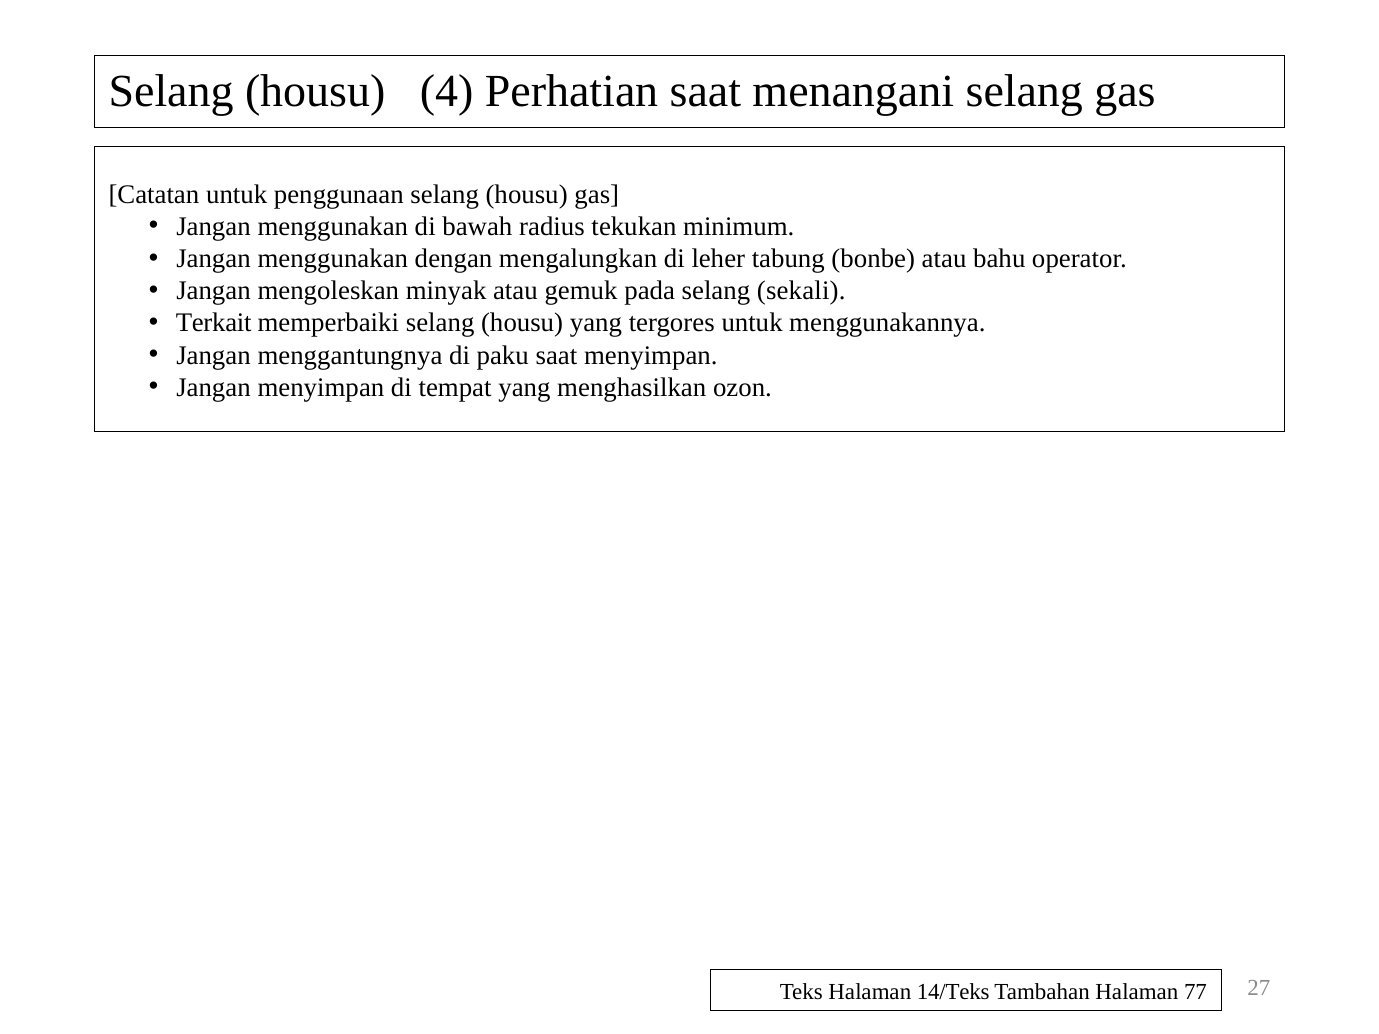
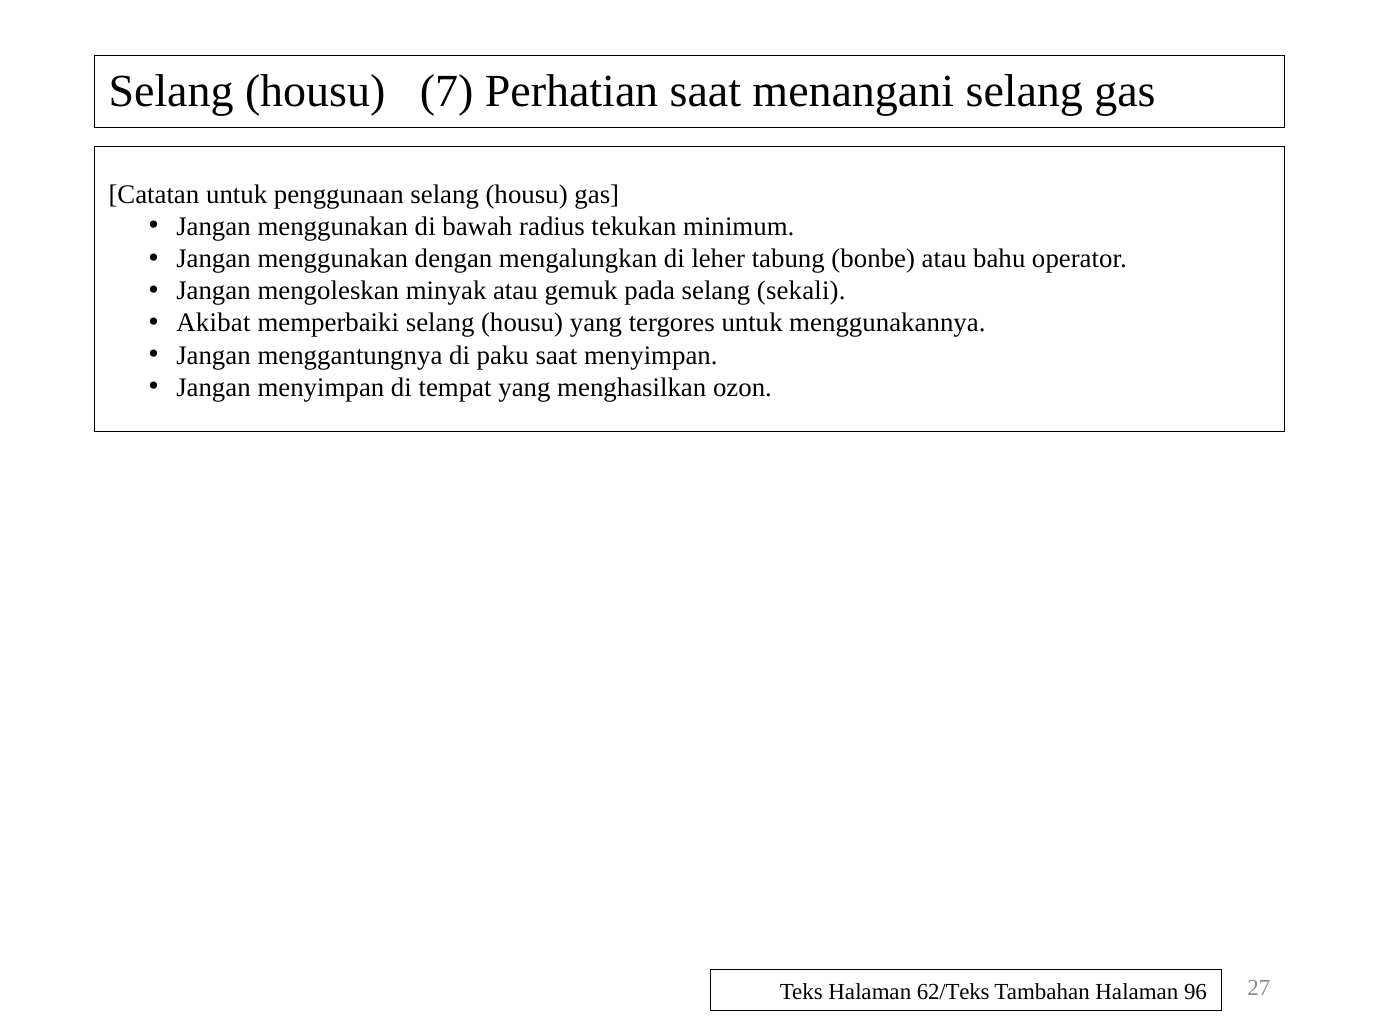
4: 4 -> 7
Terkait: Terkait -> Akibat
14/Teks: 14/Teks -> 62/Teks
77: 77 -> 96
